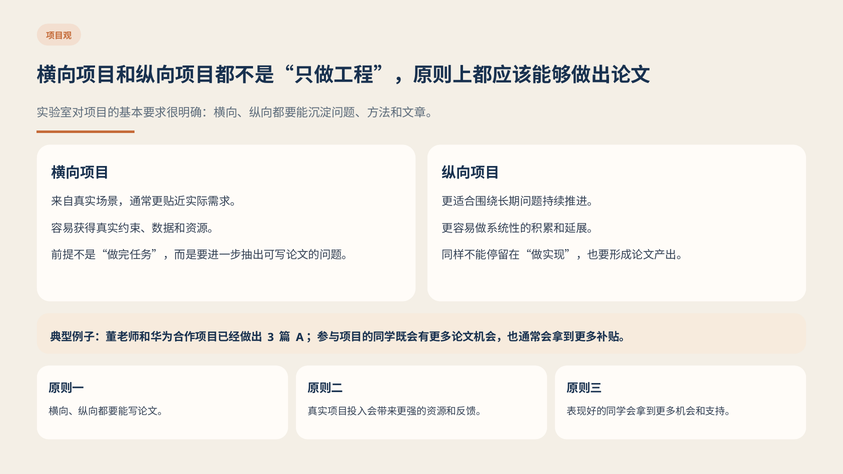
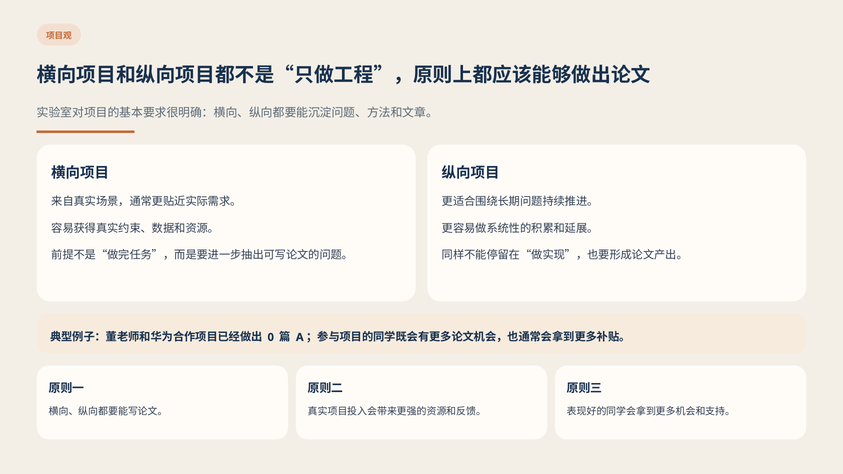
3: 3 -> 0
